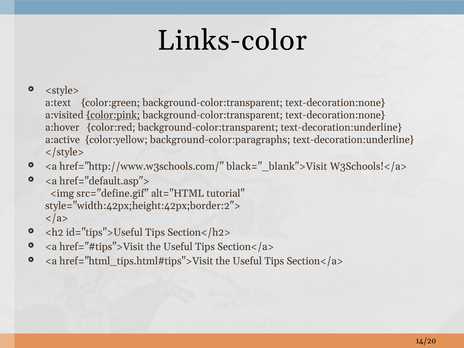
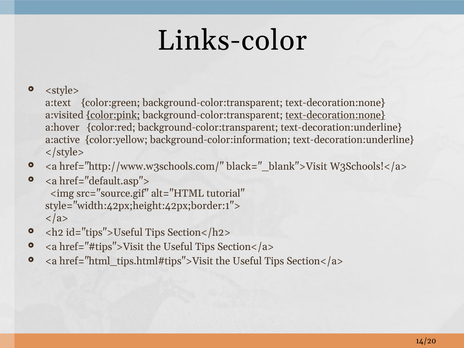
text-decoration:none at (335, 115) underline: none -> present
background-color:paragraphs: background-color:paragraphs -> background-color:information
src="define.gif: src="define.gif -> src="source.gif
style="width:42px;height:42px;border:2">: style="width:42px;height:42px;border:2"> -> style="width:42px;height:42px;border:1">
